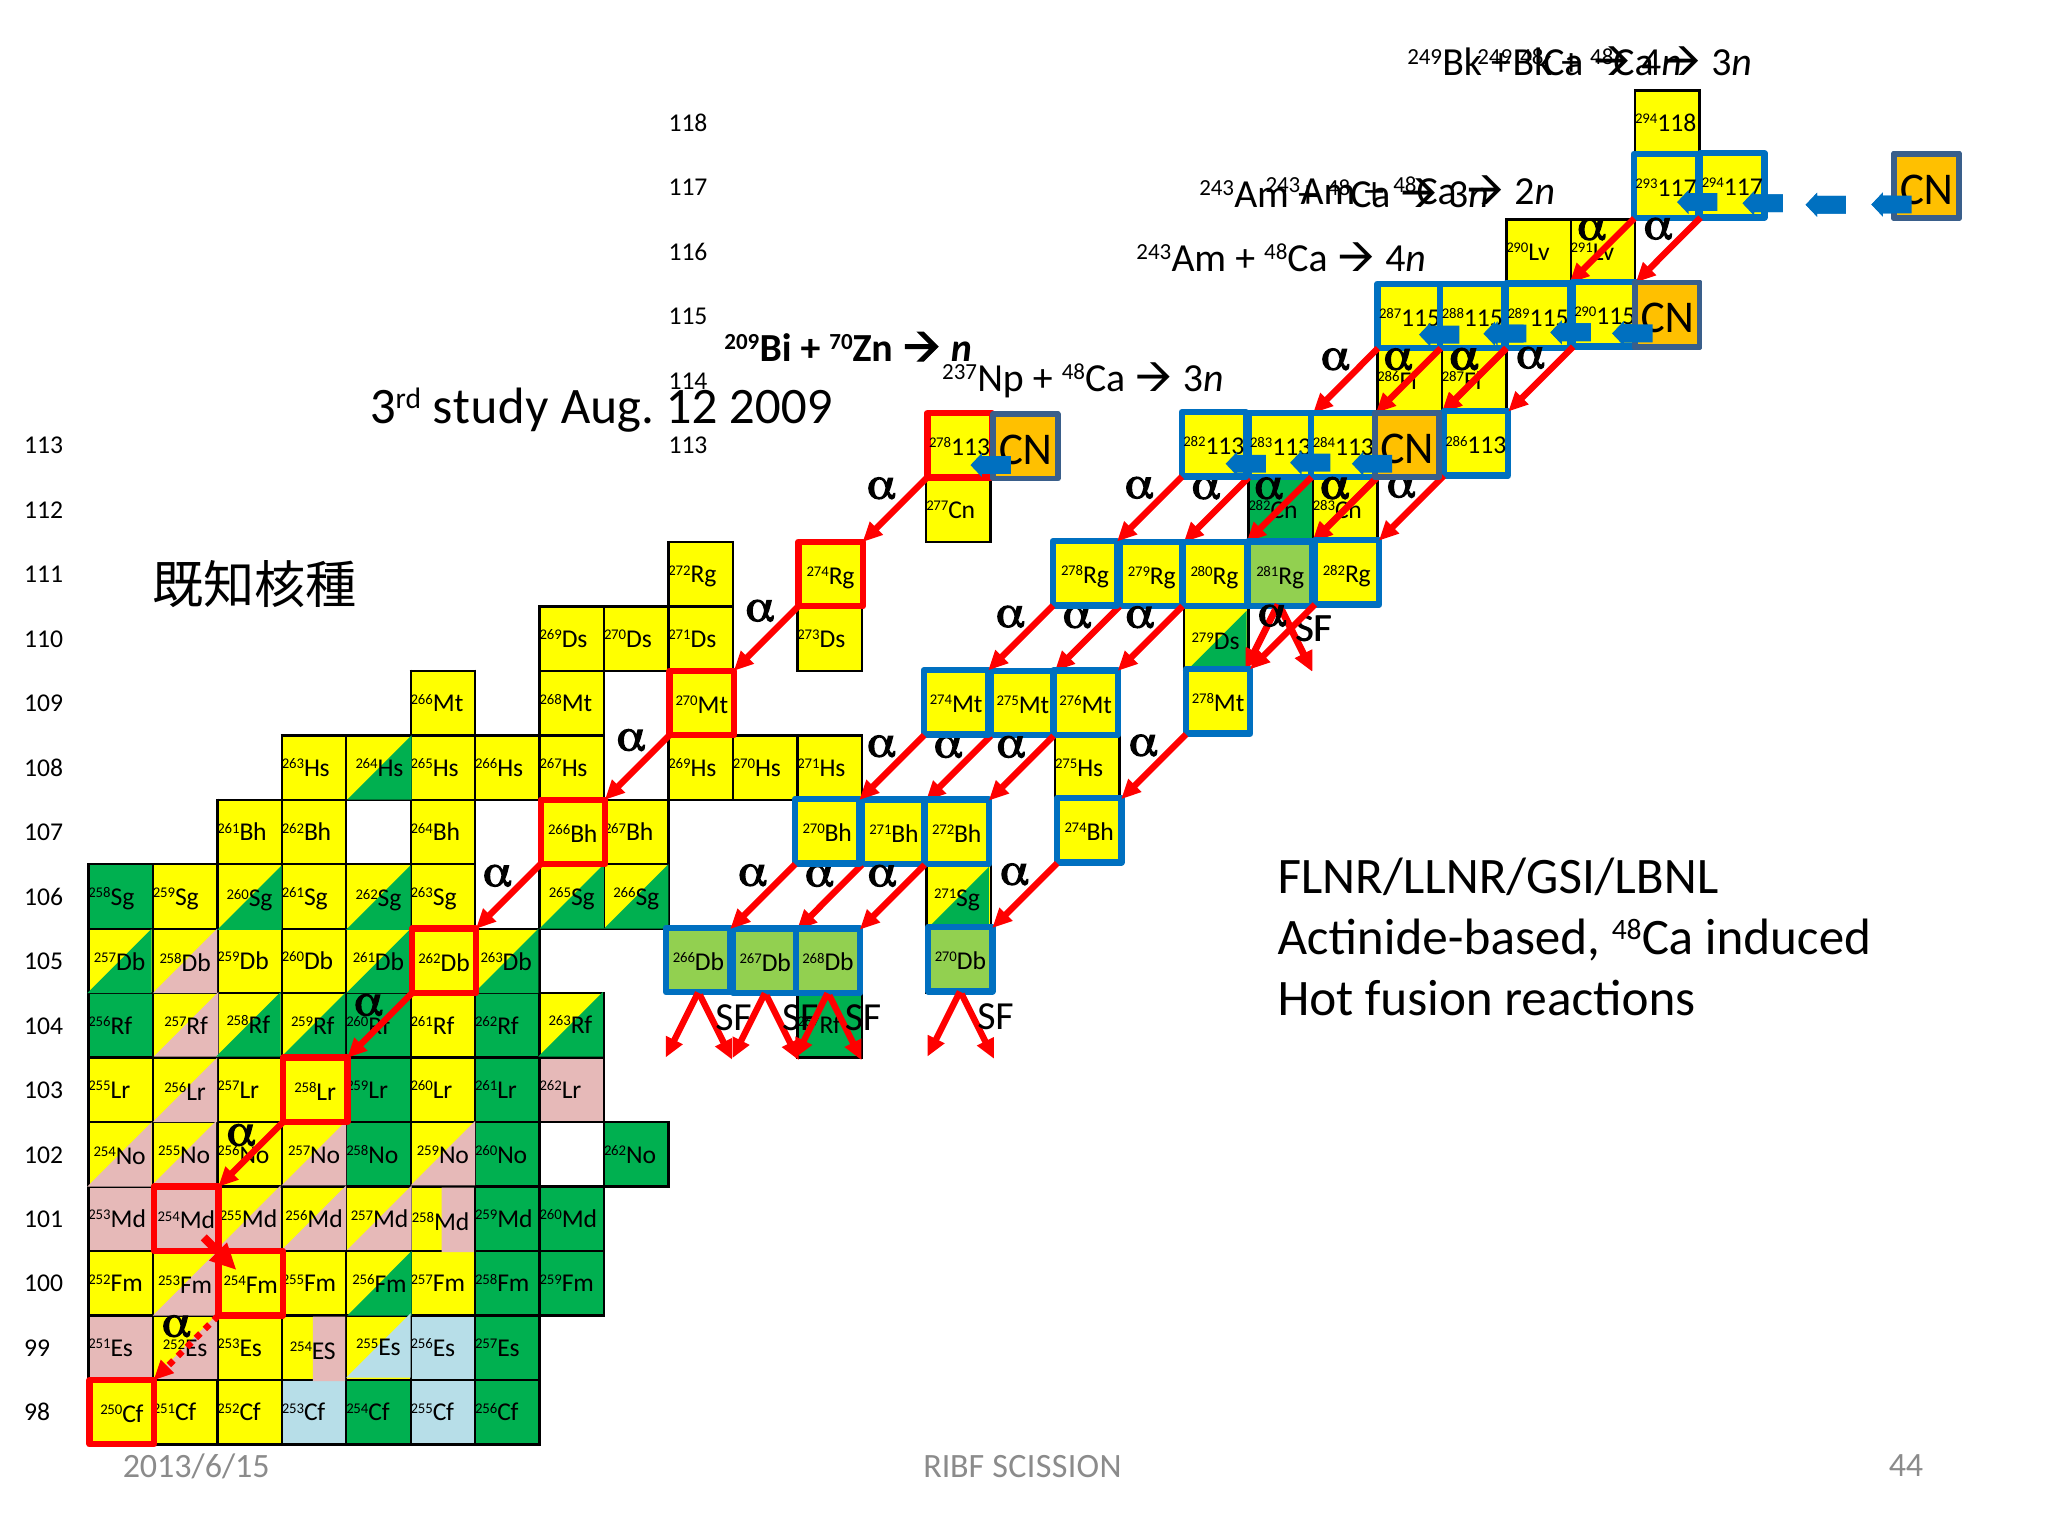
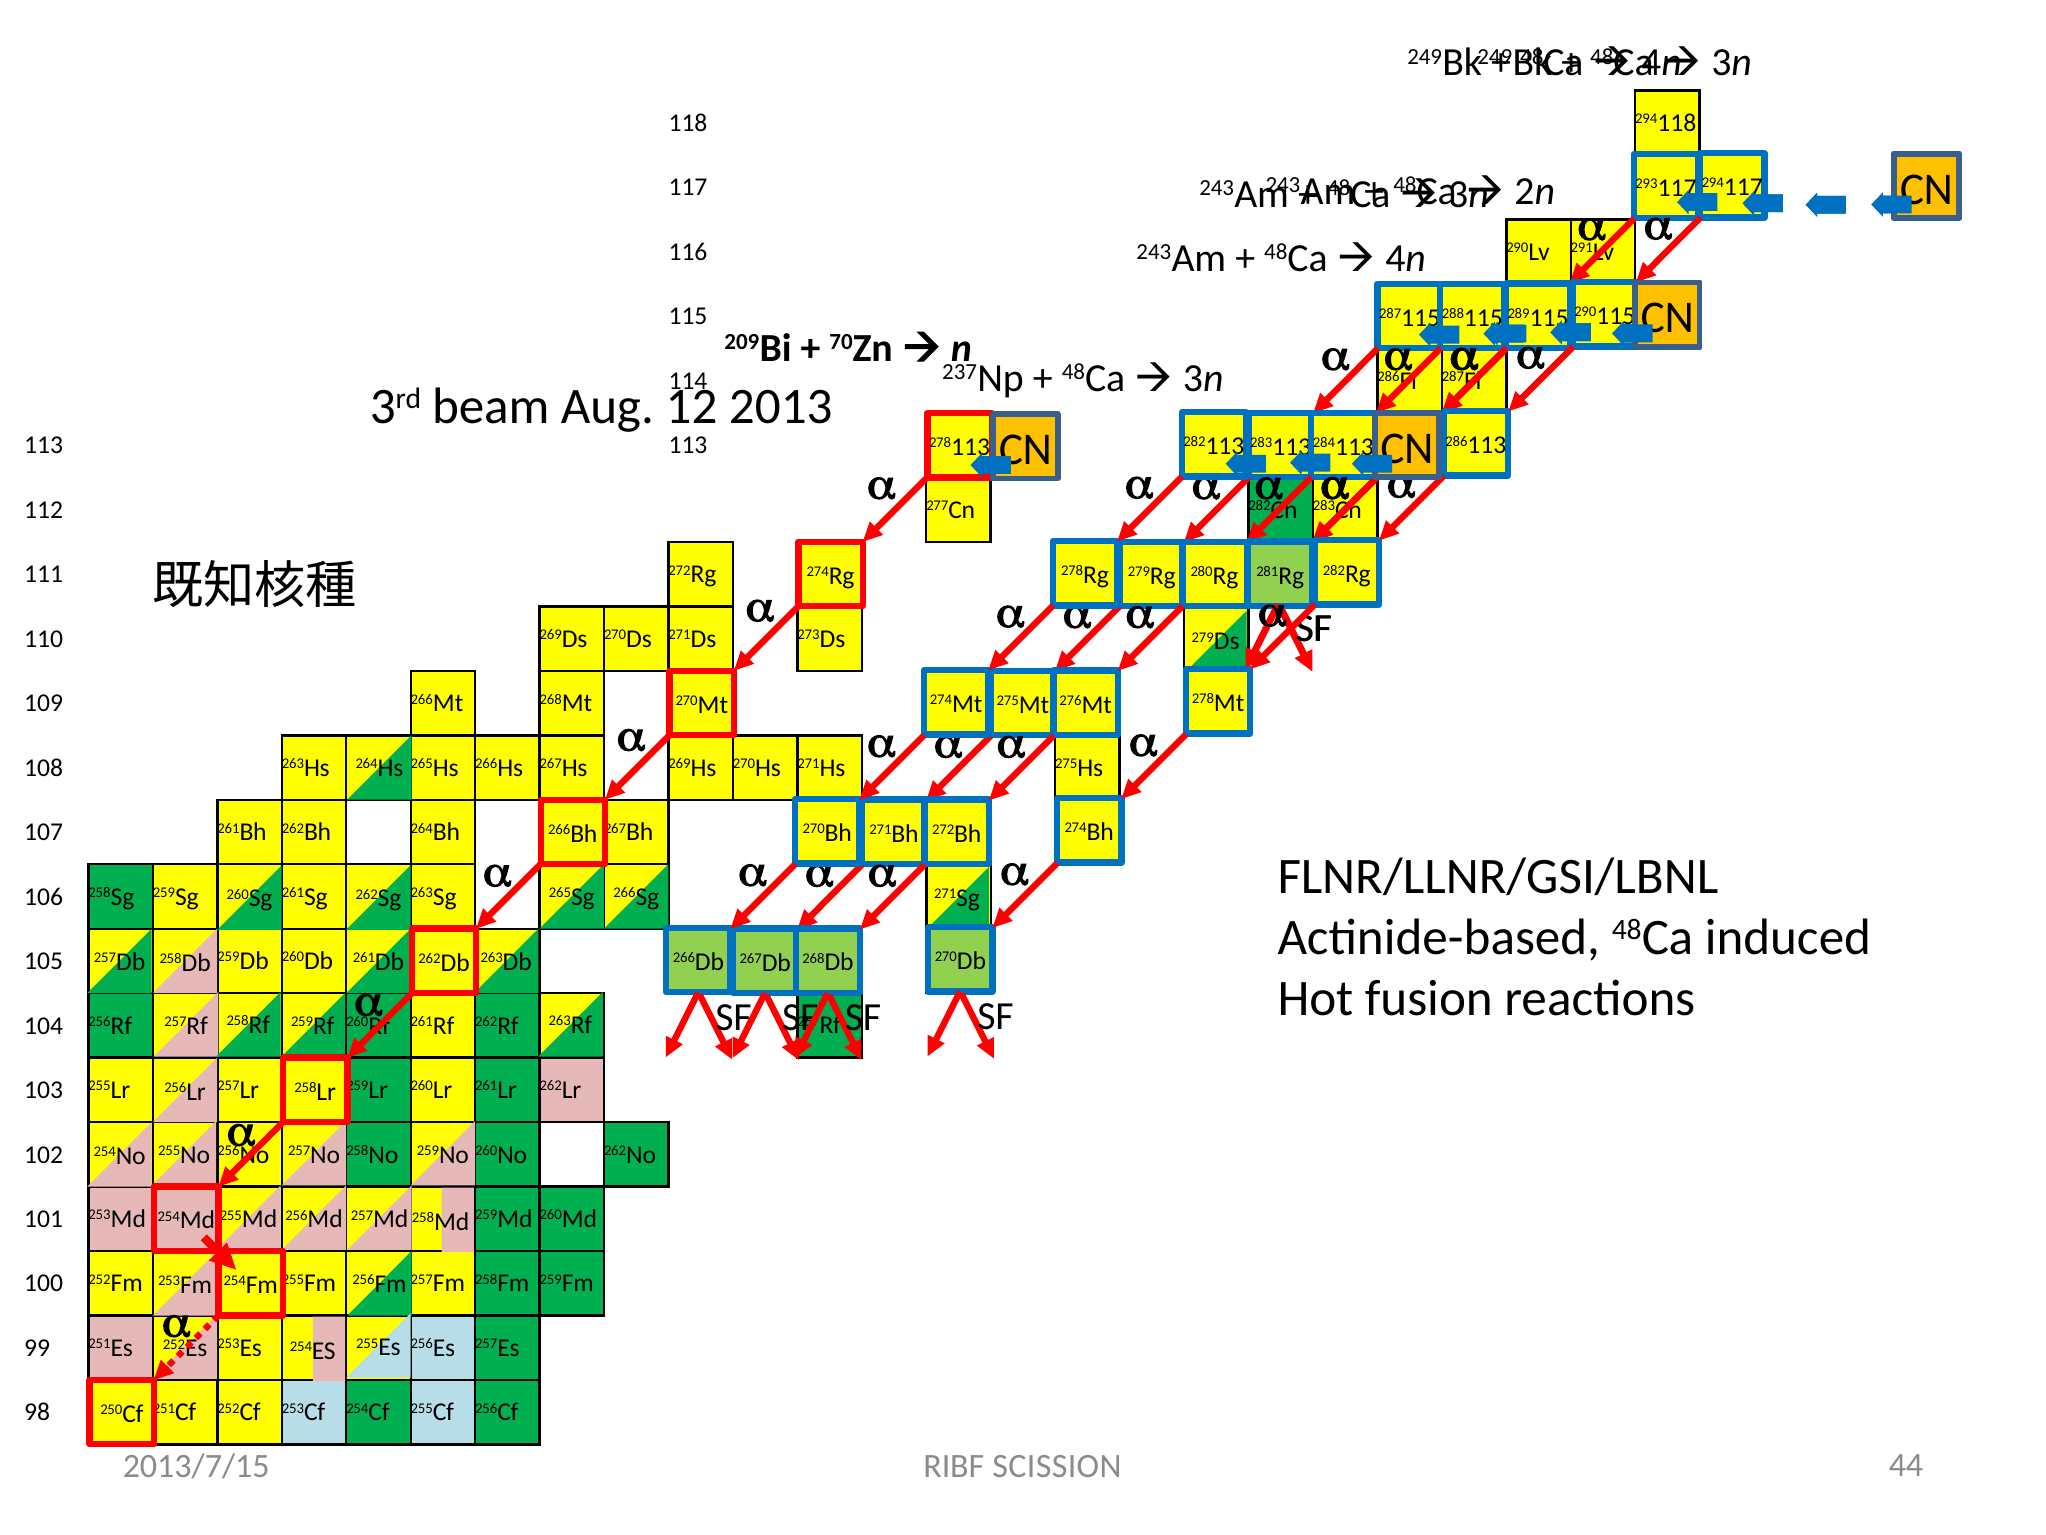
study: study -> beam
2009: 2009 -> 2013
2013/6/15: 2013/6/15 -> 2013/7/15
